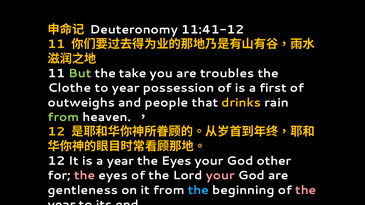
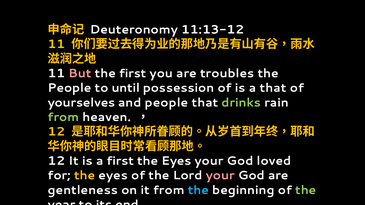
11:41-12: 11:41-12 -> 11:13-12
But colour: light green -> pink
the take: take -> first
Clothe at (69, 88): Clothe -> People
to year: year -> until
a first: first -> that
outweighs: outweighs -> yourselves
drinks colour: yellow -> light green
a year: year -> first
other: other -> loved
the at (85, 176) colour: pink -> yellow
the at (306, 190) colour: pink -> light green
